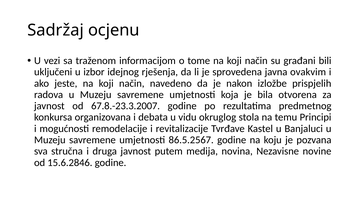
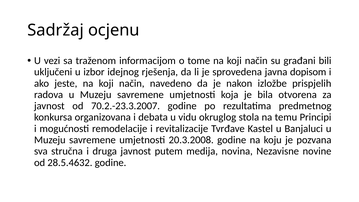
ovakvim: ovakvim -> dopisom
67.8.-23.3.2007: 67.8.-23.3.2007 -> 70.2.-23.3.2007
86.5.2567: 86.5.2567 -> 20.3.2008
15.6.2846: 15.6.2846 -> 28.5.4632
